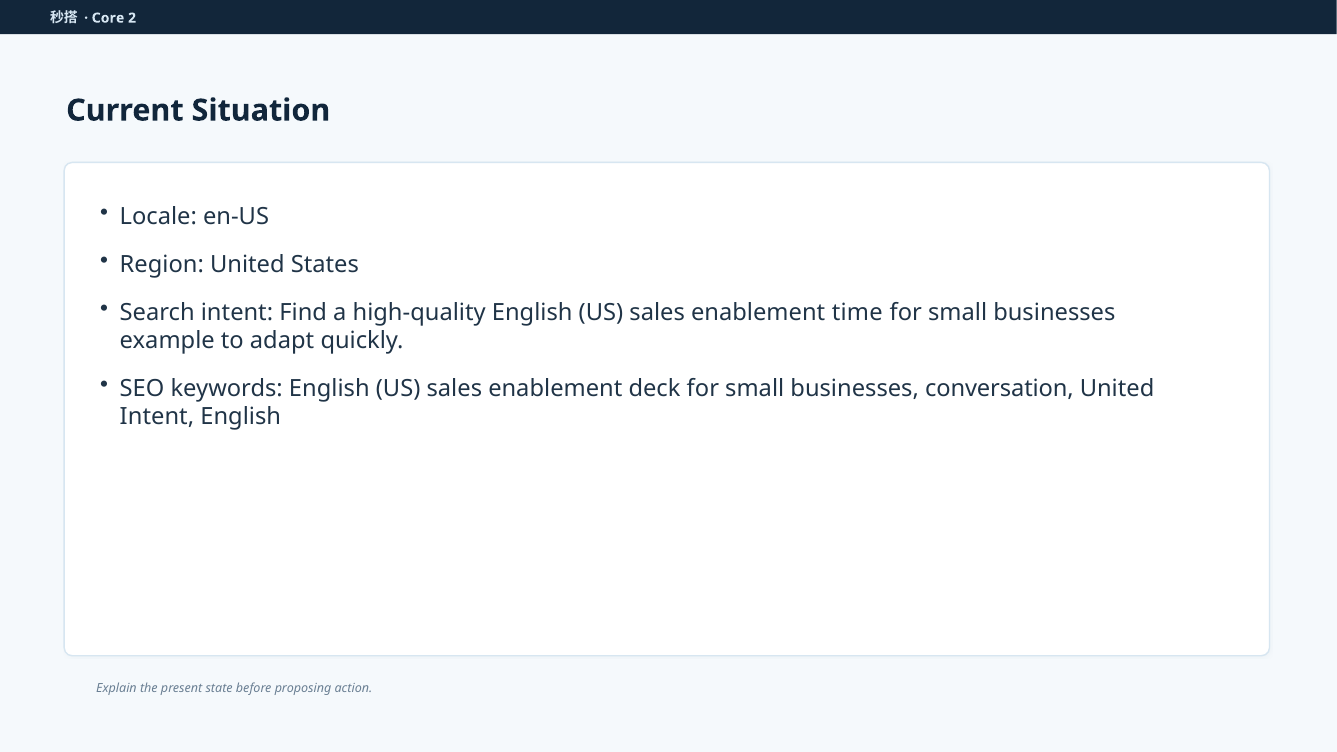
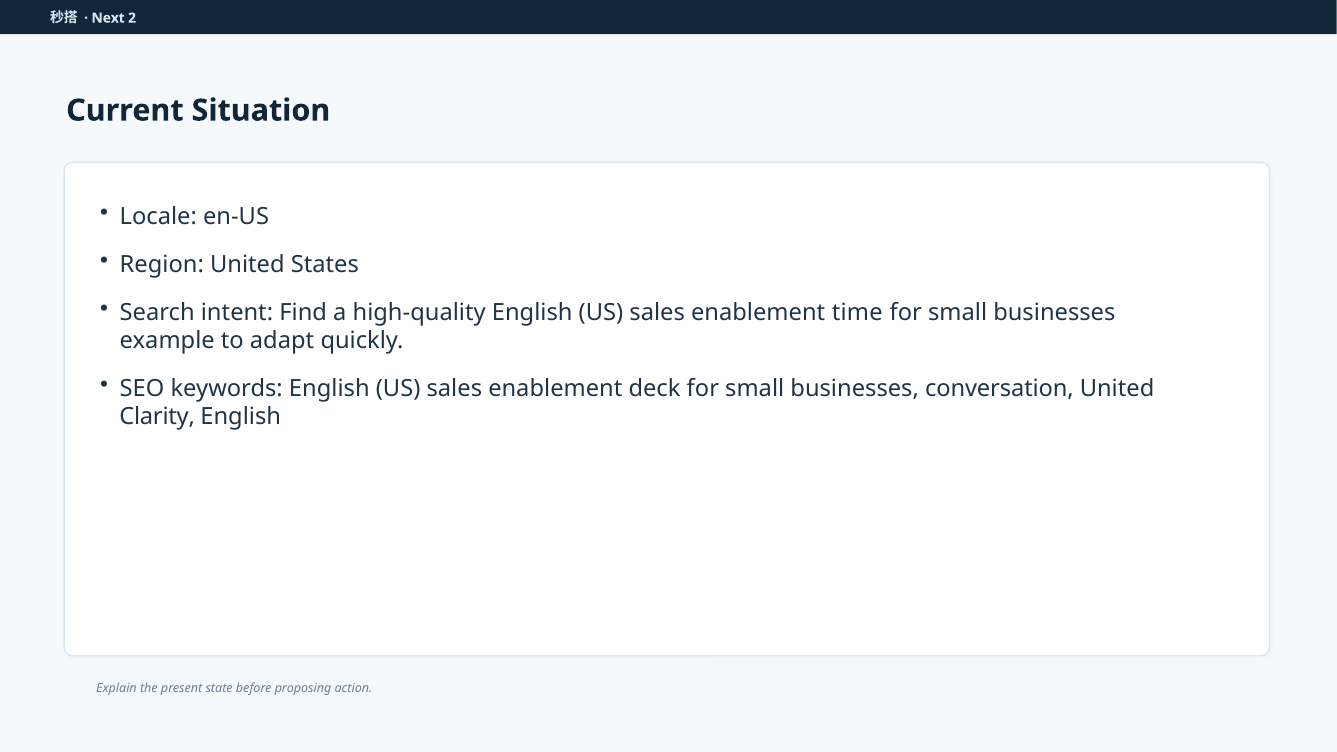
Core: Core -> Next
Intent at (157, 417): Intent -> Clarity
